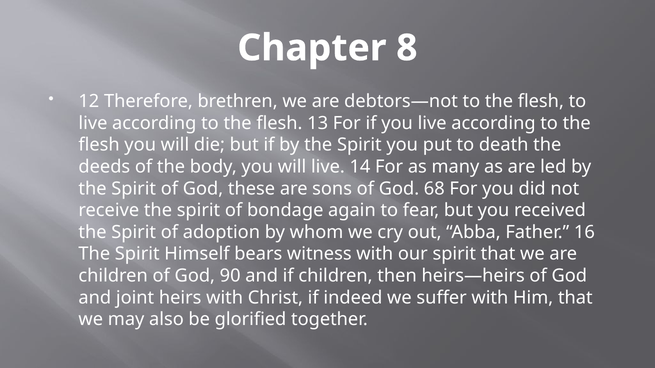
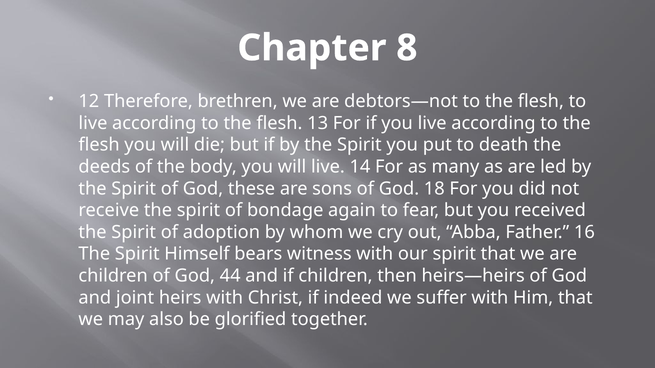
68: 68 -> 18
90: 90 -> 44
